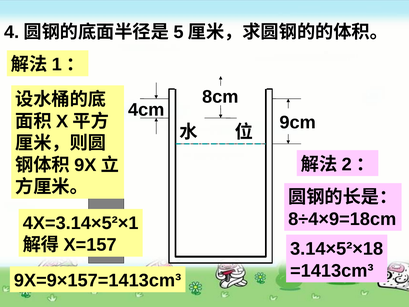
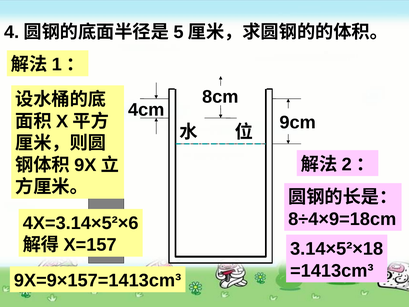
4X=3.14×5²×1: 4X=3.14×5²×1 -> 4X=3.14×5²×6
